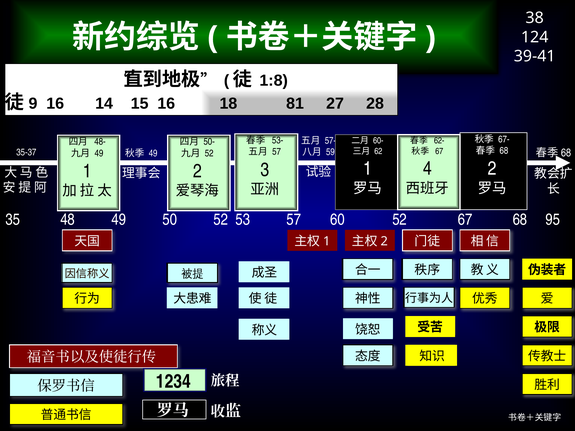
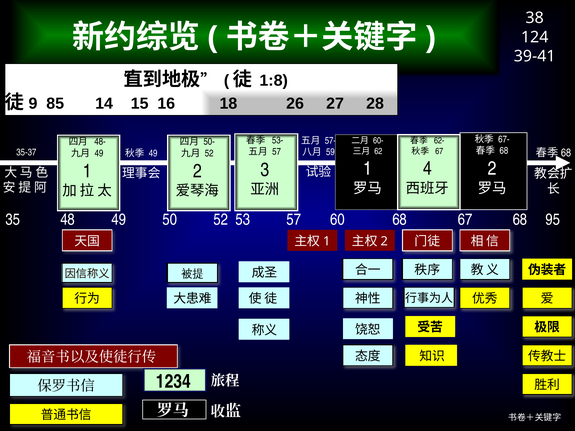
16 at (55, 104): 16 -> 85
81: 81 -> 26
60 52: 52 -> 68
